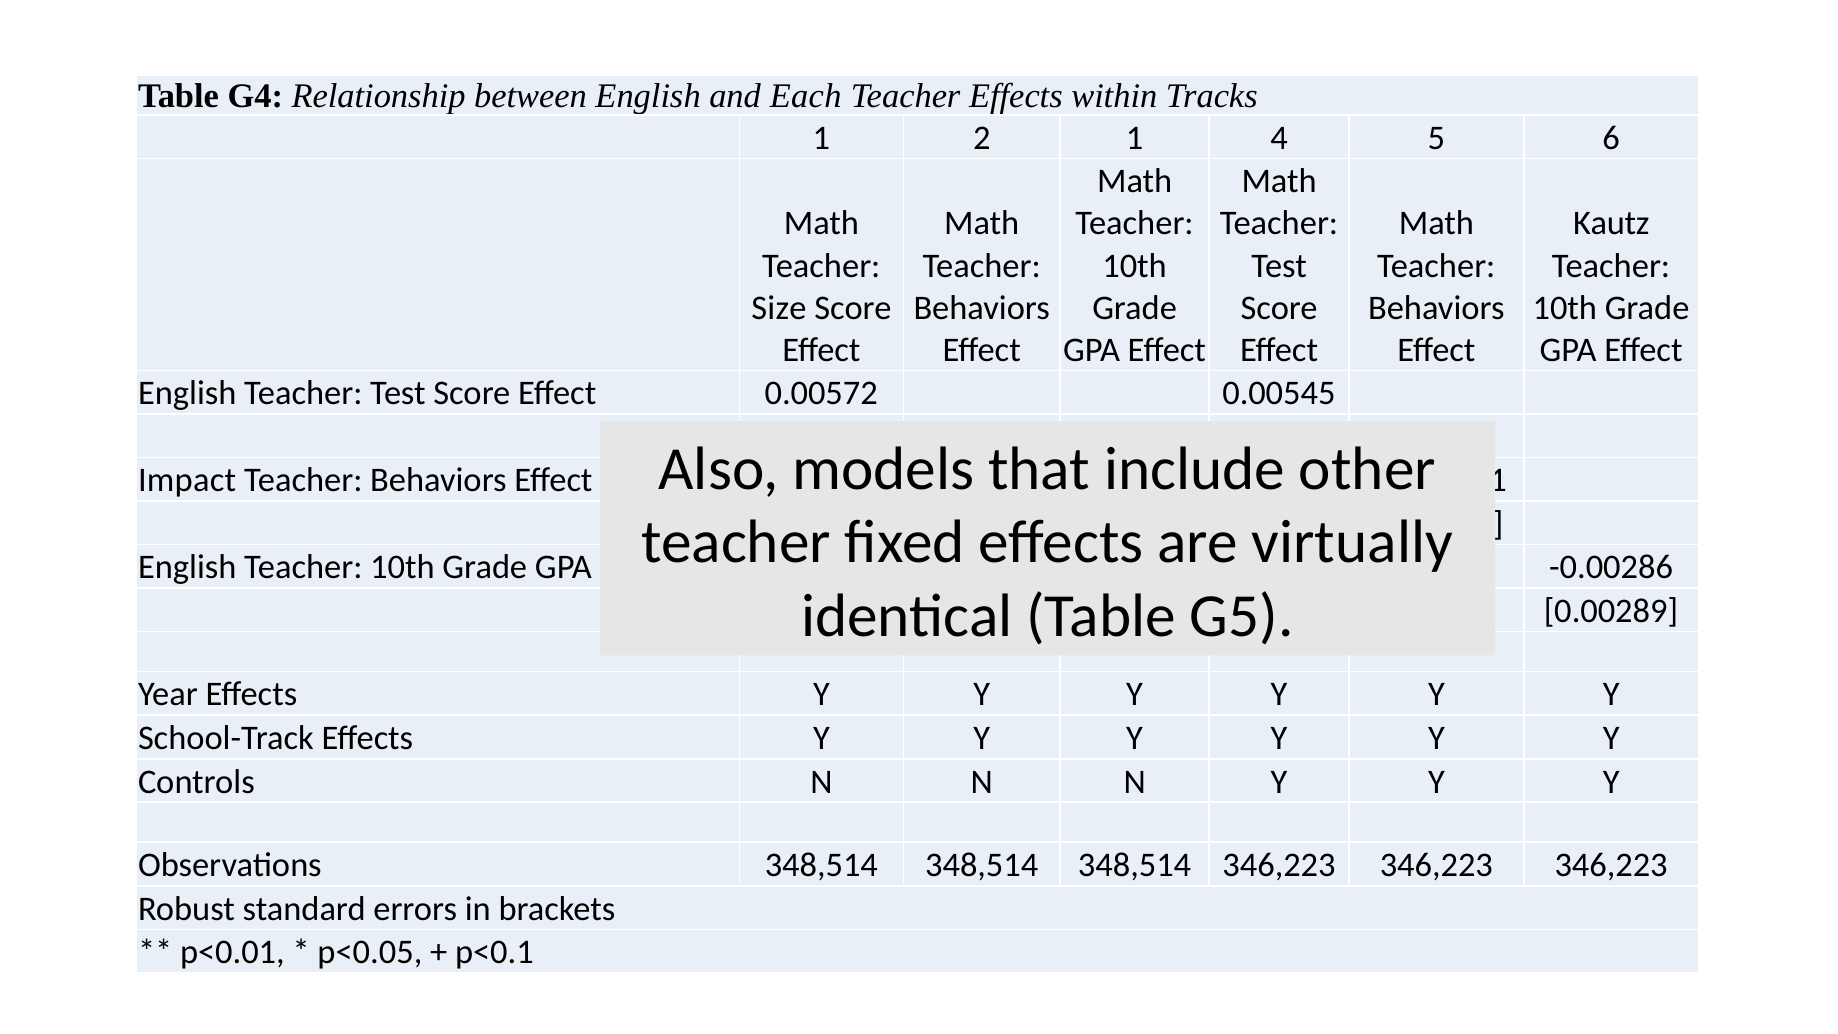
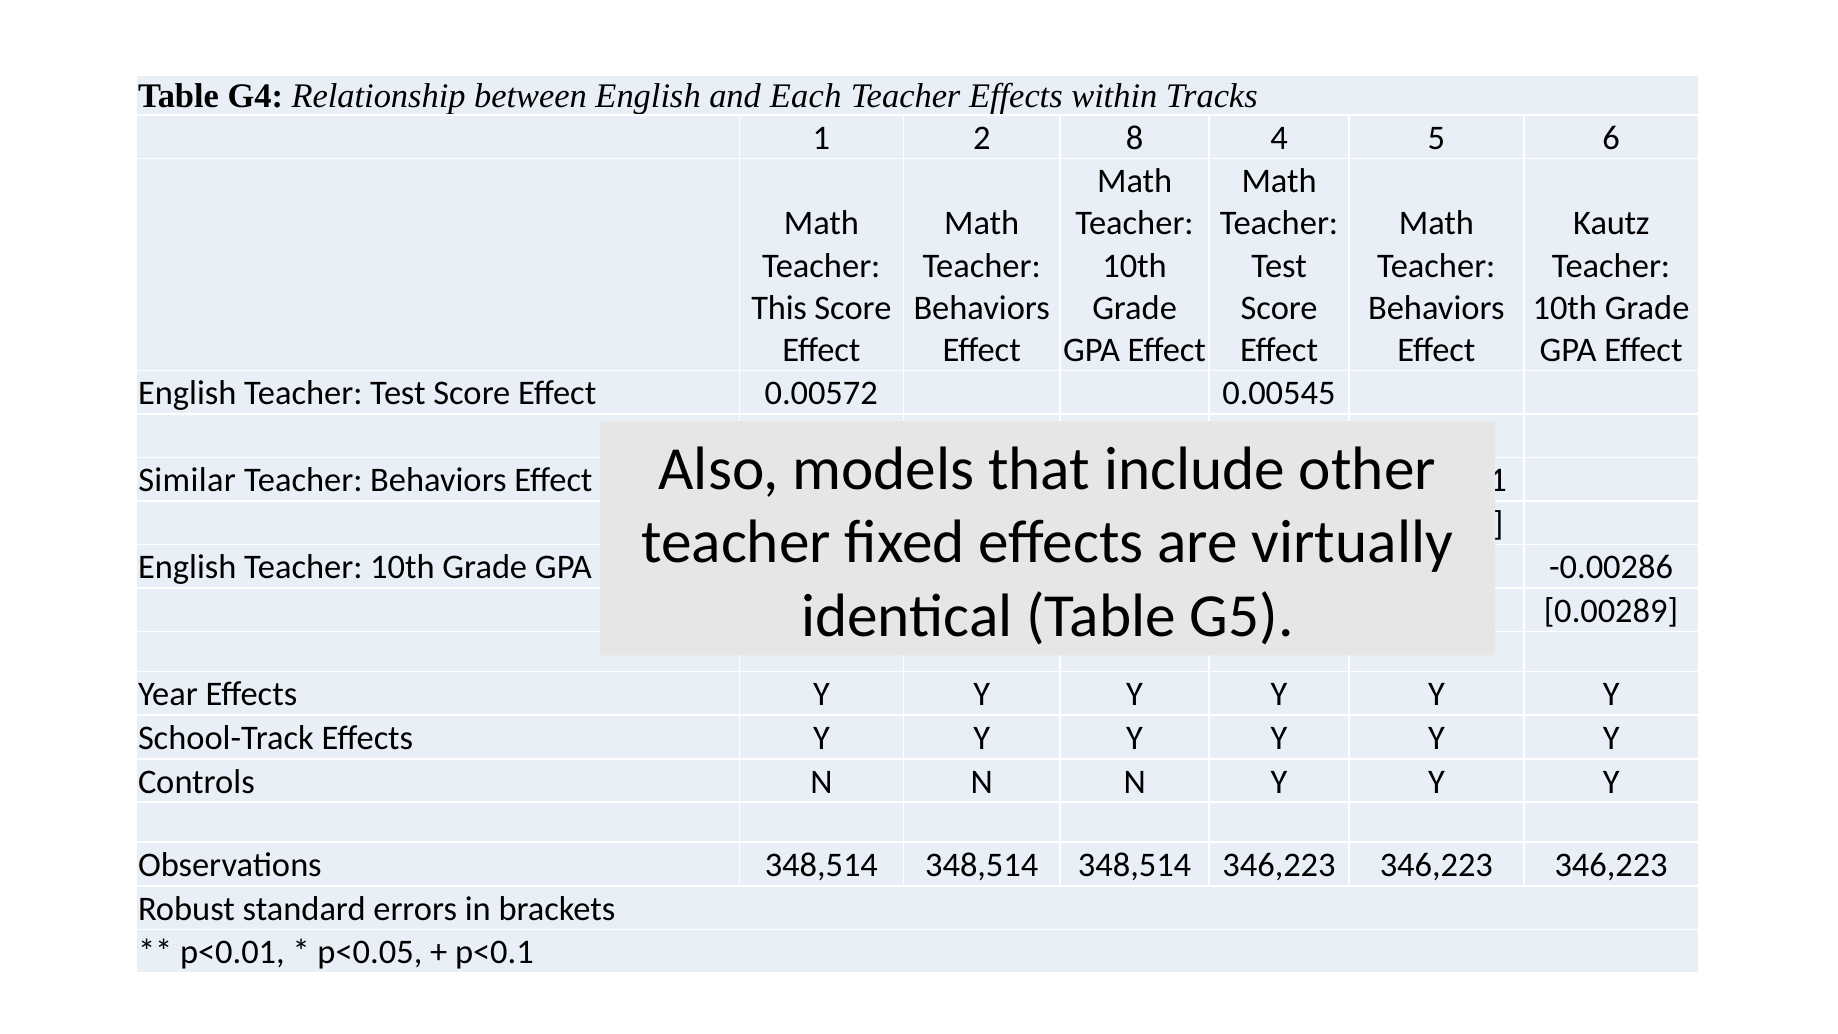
2 1: 1 -> 8
Size: Size -> This
Impact: Impact -> Similar
